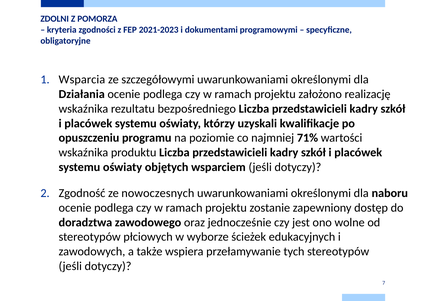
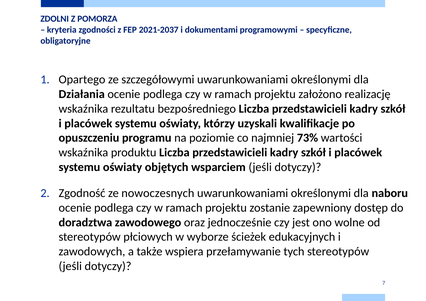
2021-2023: 2021-2023 -> 2021-2037
Wsparcia: Wsparcia -> Opartego
71%: 71% -> 73%
